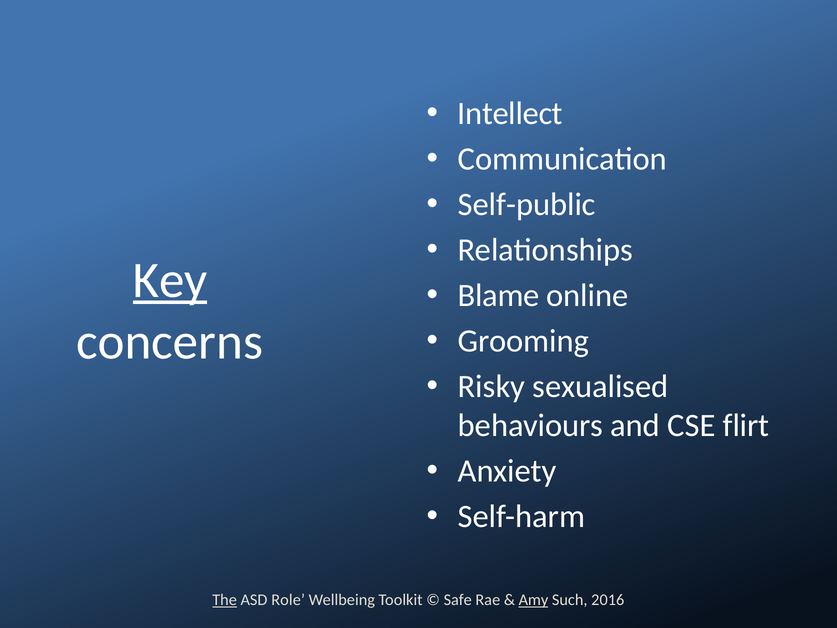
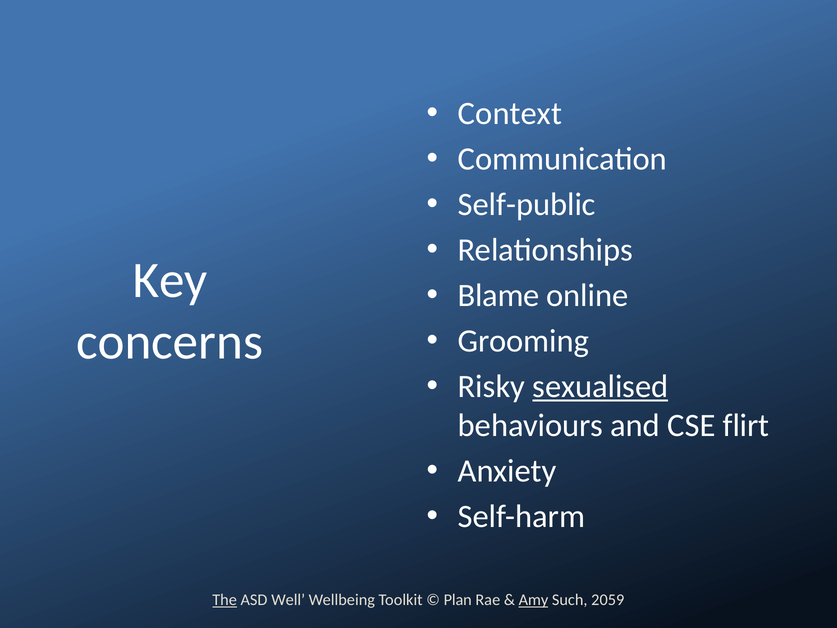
Intellect: Intellect -> Context
Key underline: present -> none
sexualised underline: none -> present
Role: Role -> Well
Safe: Safe -> Plan
2016: 2016 -> 2059
